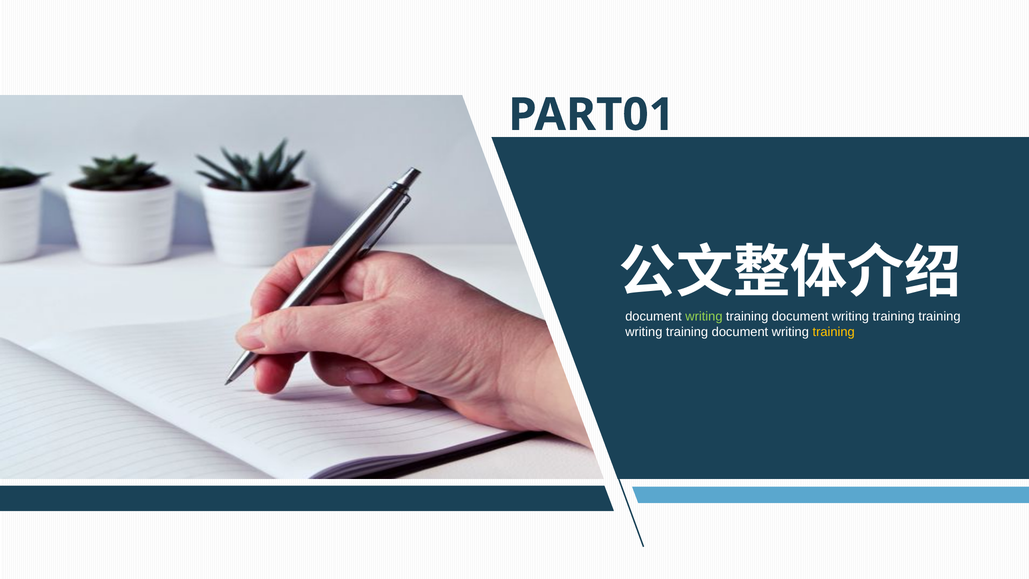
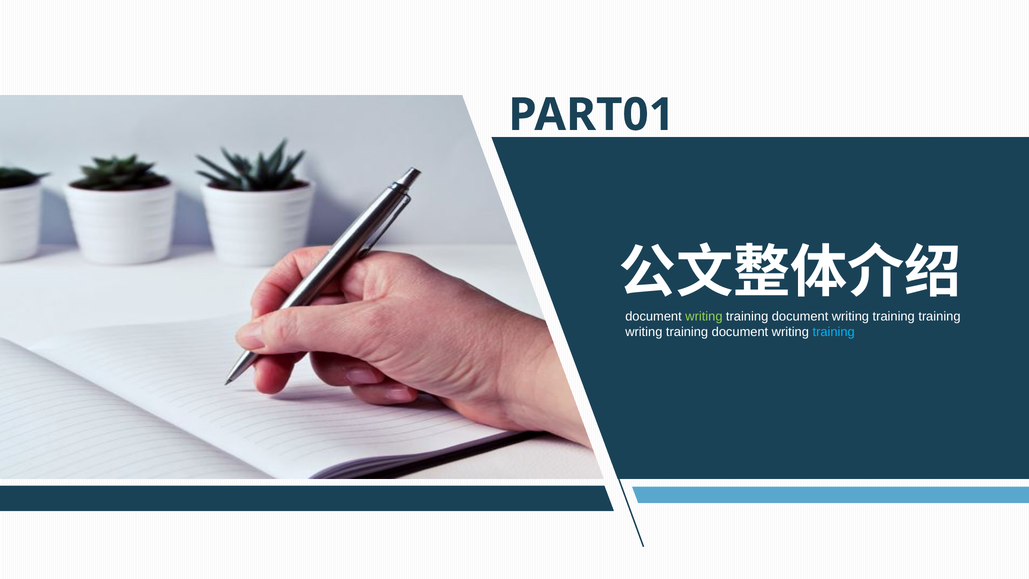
training at (834, 332) colour: yellow -> light blue
